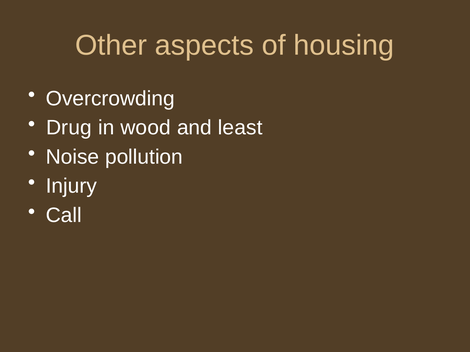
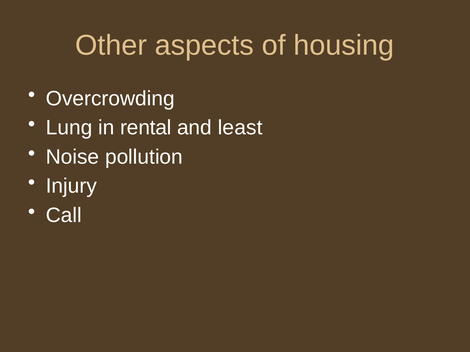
Drug: Drug -> Lung
wood: wood -> rental
